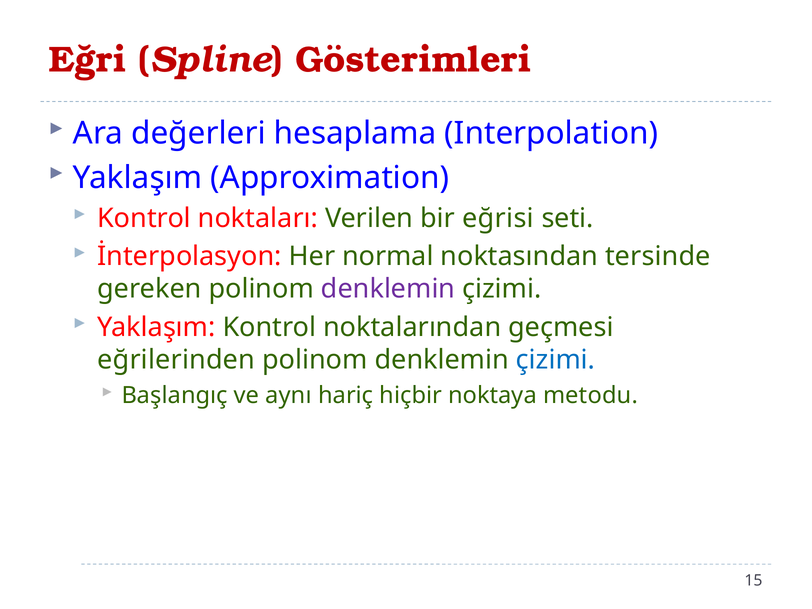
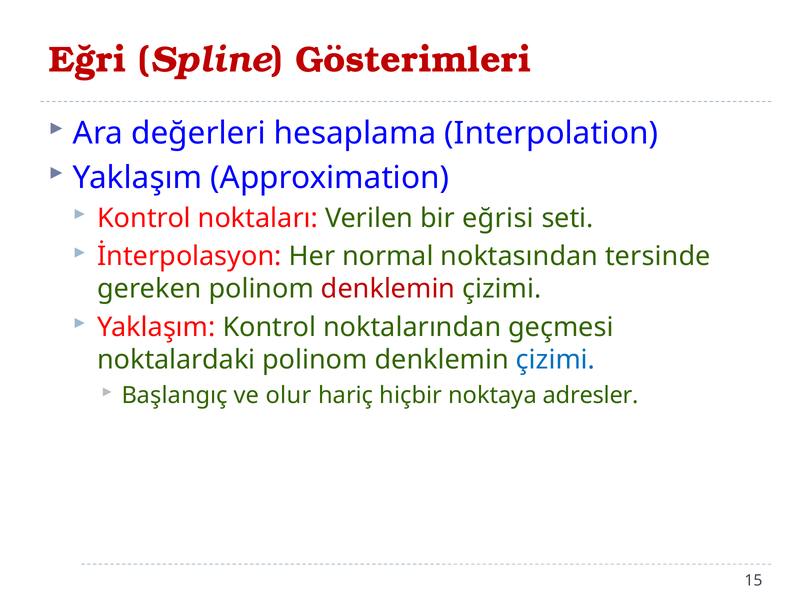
denklemin at (388, 289) colour: purple -> red
eğrilerinden: eğrilerinden -> noktalardaki
aynı: aynı -> olur
metodu: metodu -> adresler
